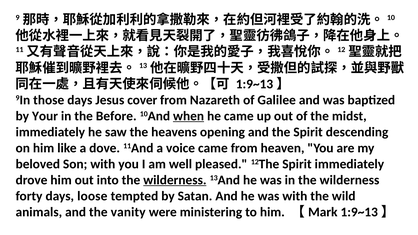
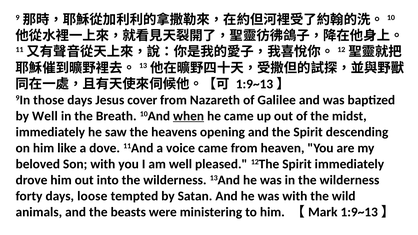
by Your: Your -> Well
Before: Before -> Breath
wilderness at (175, 180) underline: present -> none
vanity: vanity -> beasts
